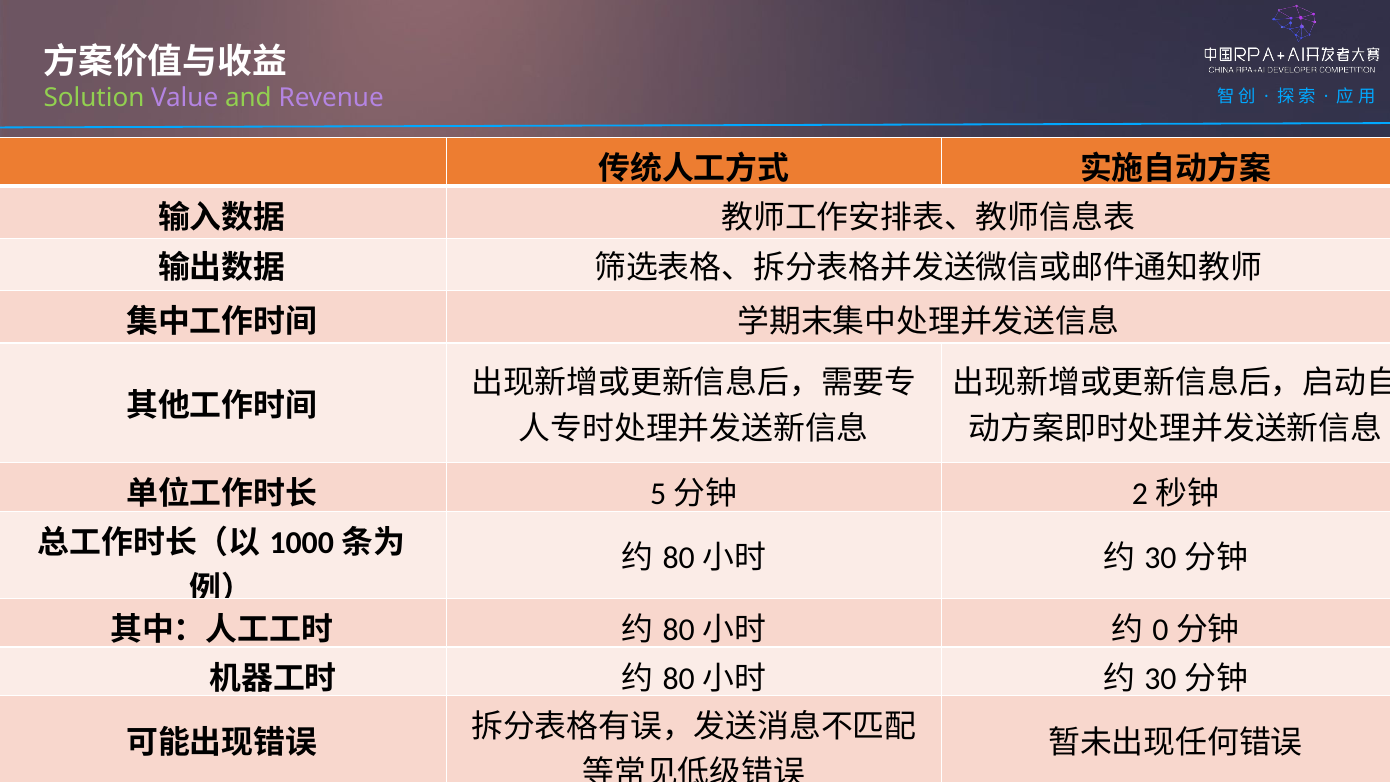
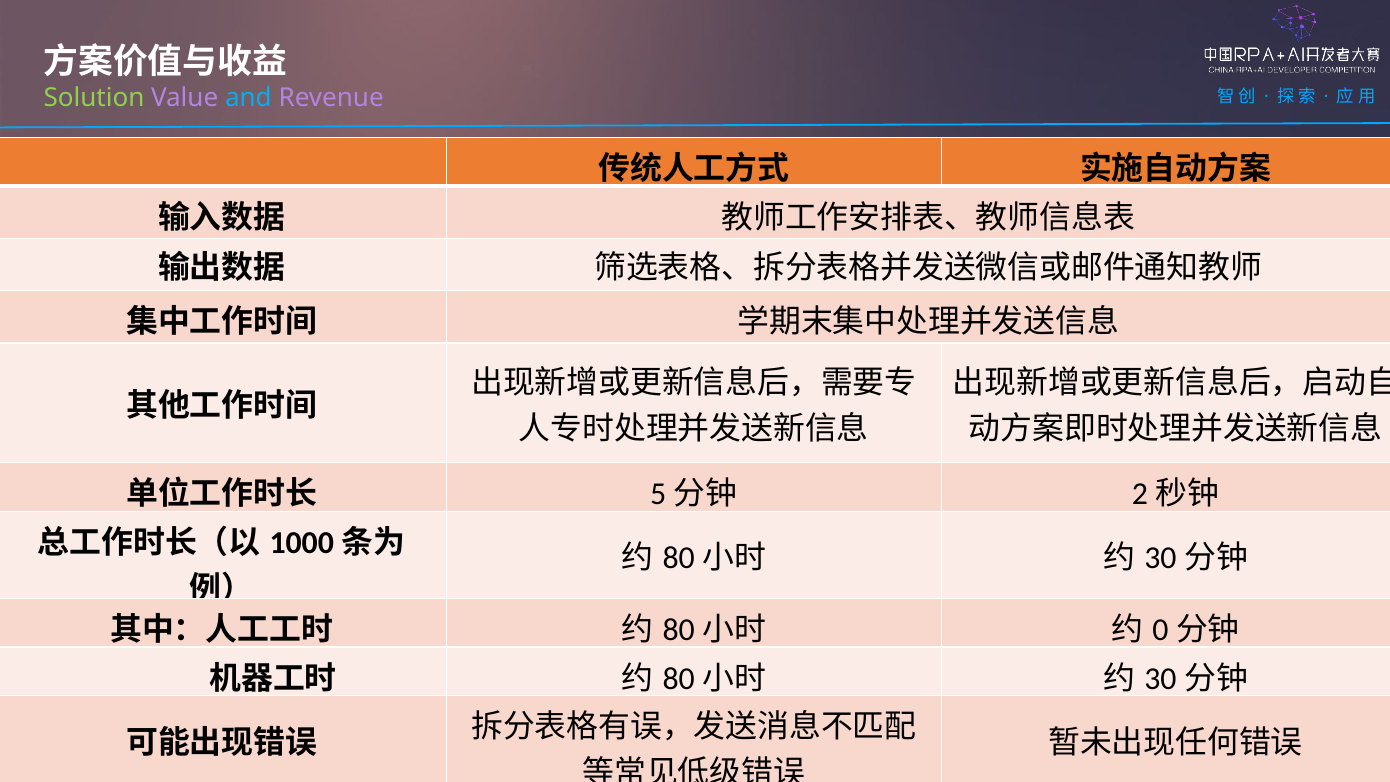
and colour: light green -> light blue
